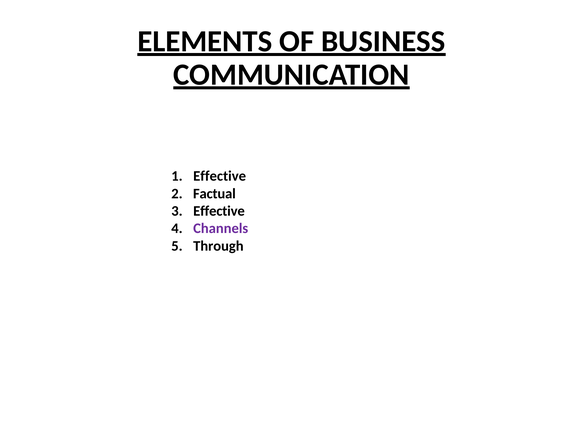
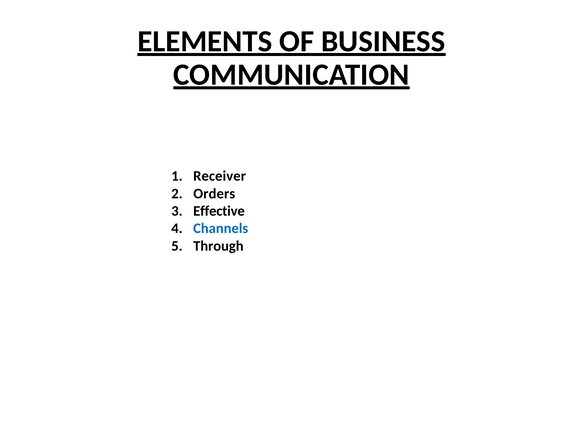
Effective at (220, 176): Effective -> Receiver
Factual: Factual -> Orders
Channels colour: purple -> blue
